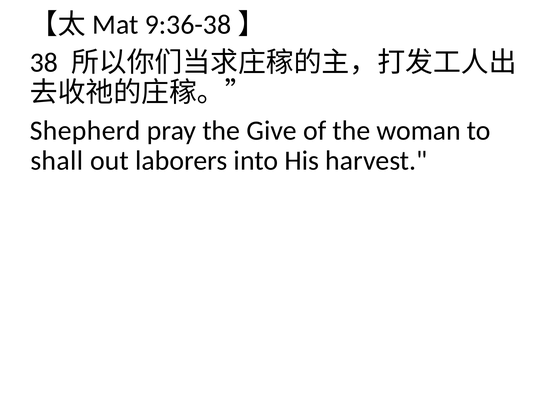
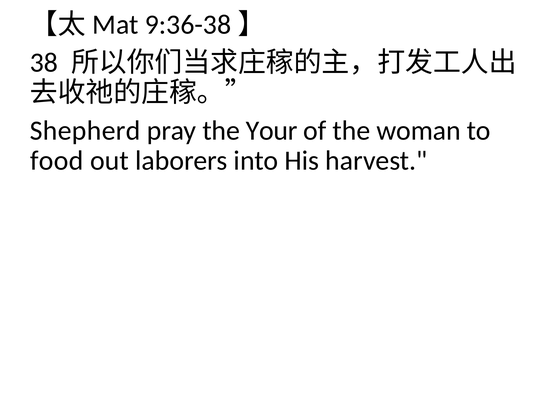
Give: Give -> Your
shall: shall -> food
